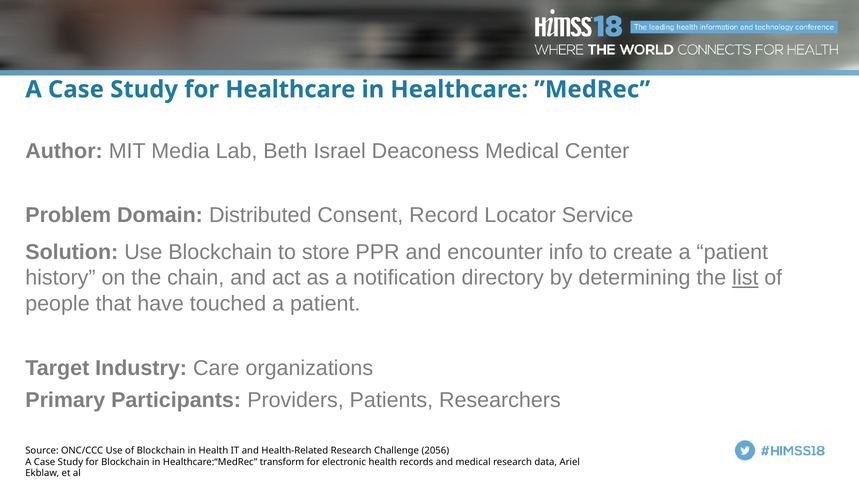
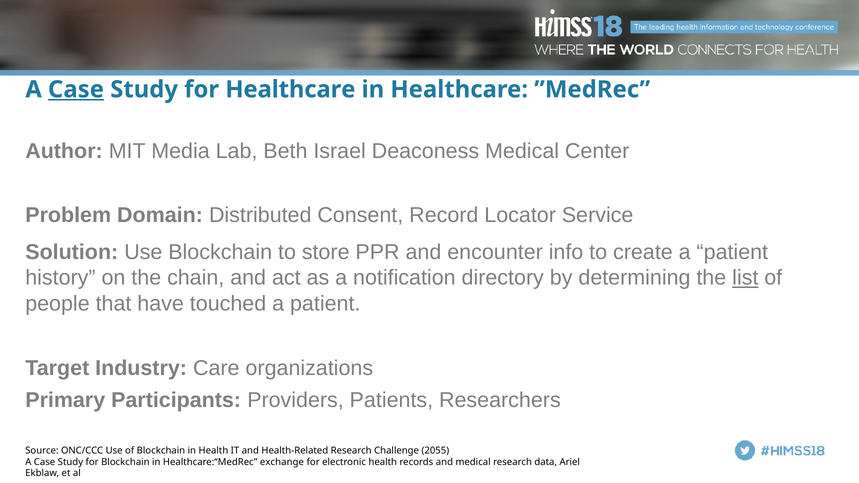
Case at (76, 90) underline: none -> present
2056: 2056 -> 2055
transform: transform -> exchange
